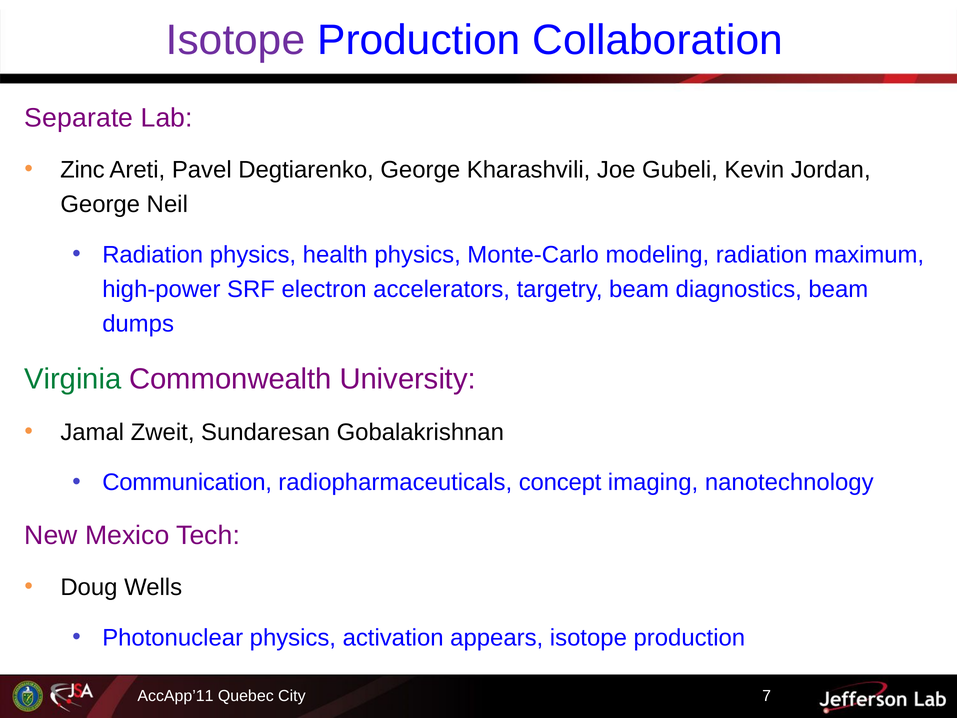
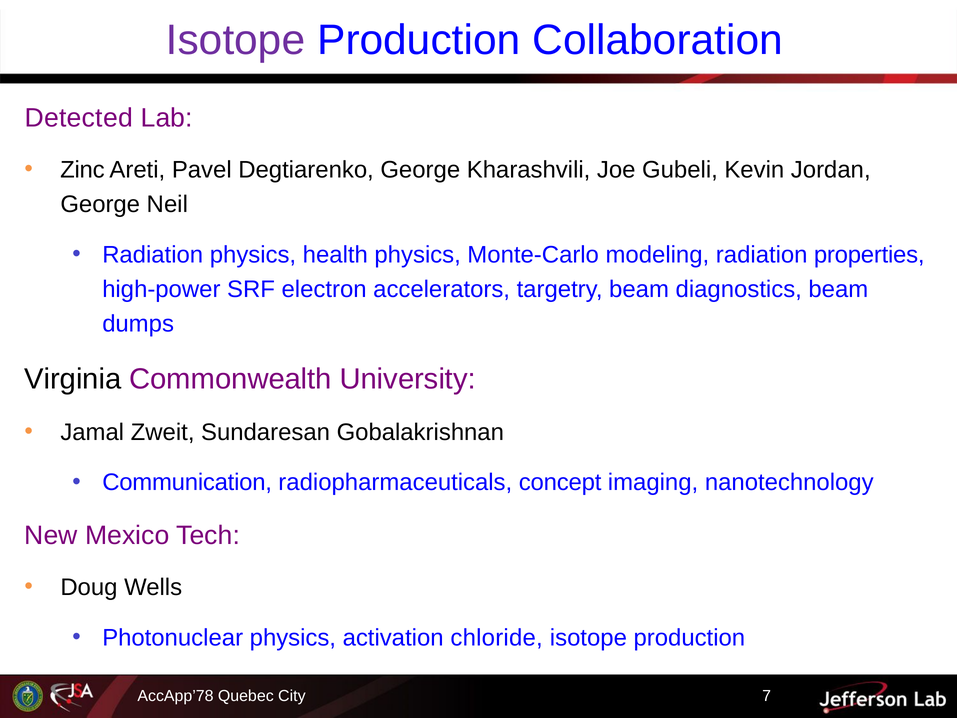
Separate: Separate -> Detected
maximum: maximum -> properties
Virginia colour: green -> black
appears: appears -> chloride
AccApp’11: AccApp’11 -> AccApp’78
